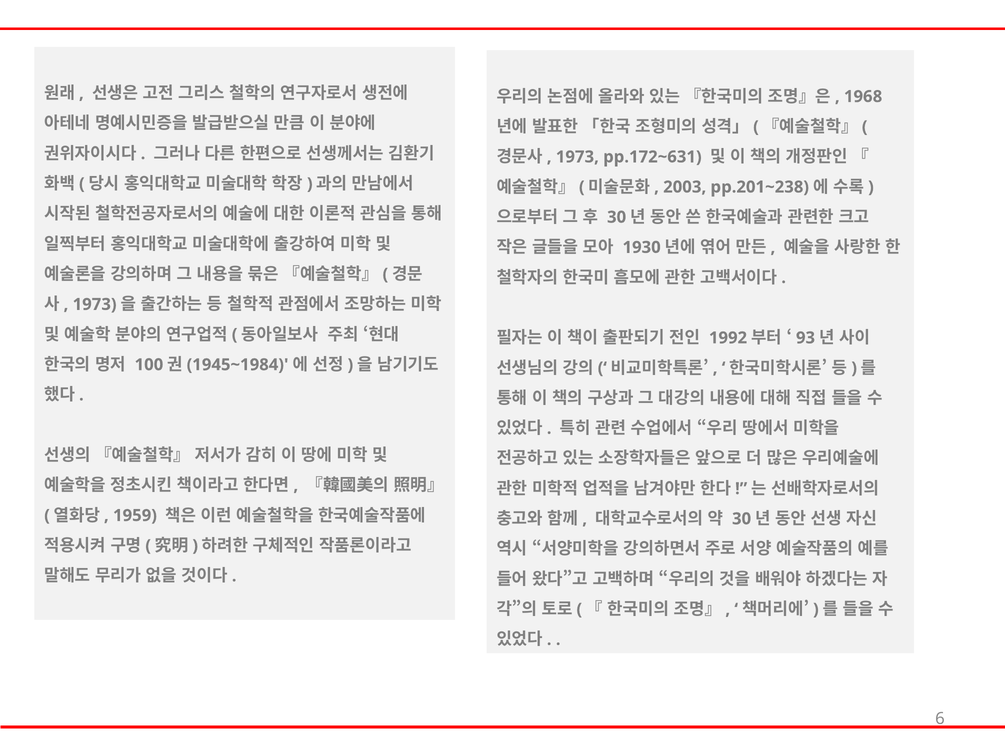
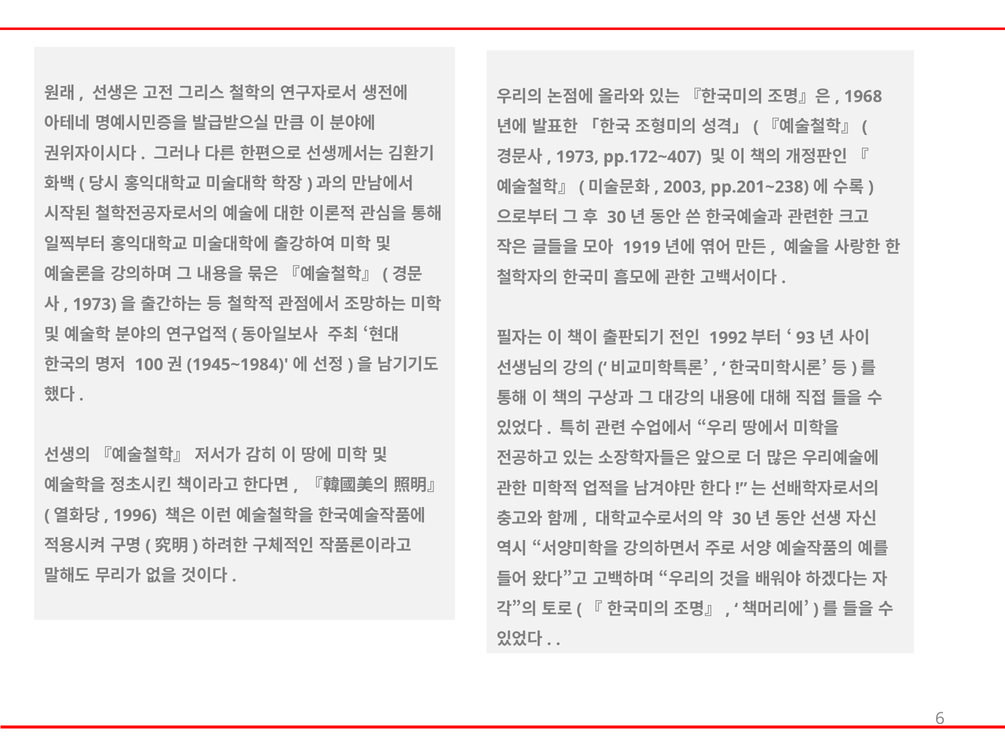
pp.172~631: pp.172~631 -> pp.172~407
1930: 1930 -> 1919
1959: 1959 -> 1996
